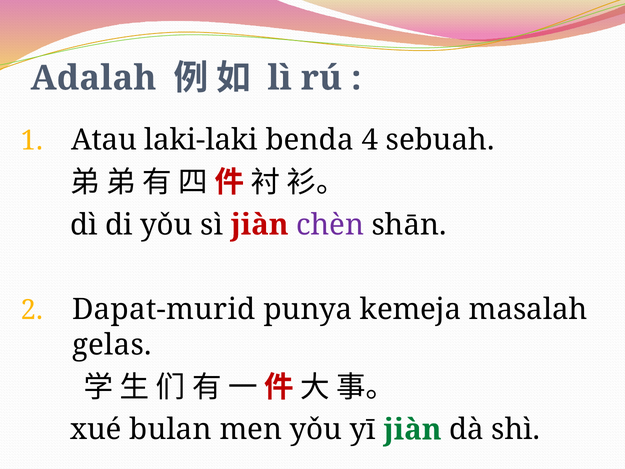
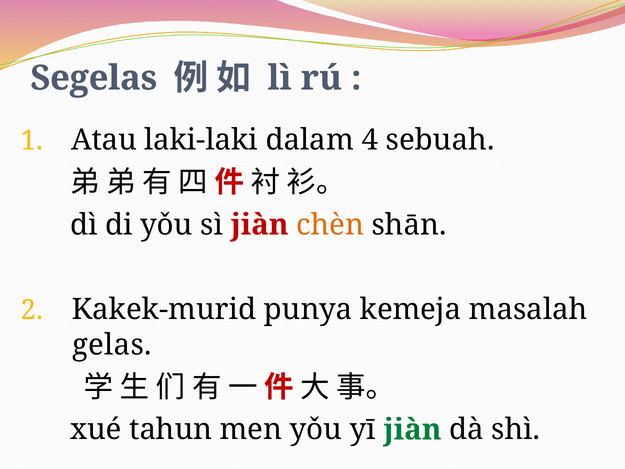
Adalah: Adalah -> Segelas
benda: benda -> dalam
chèn colour: purple -> orange
Dapat-murid: Dapat-murid -> Kakek-murid
bulan: bulan -> tahun
